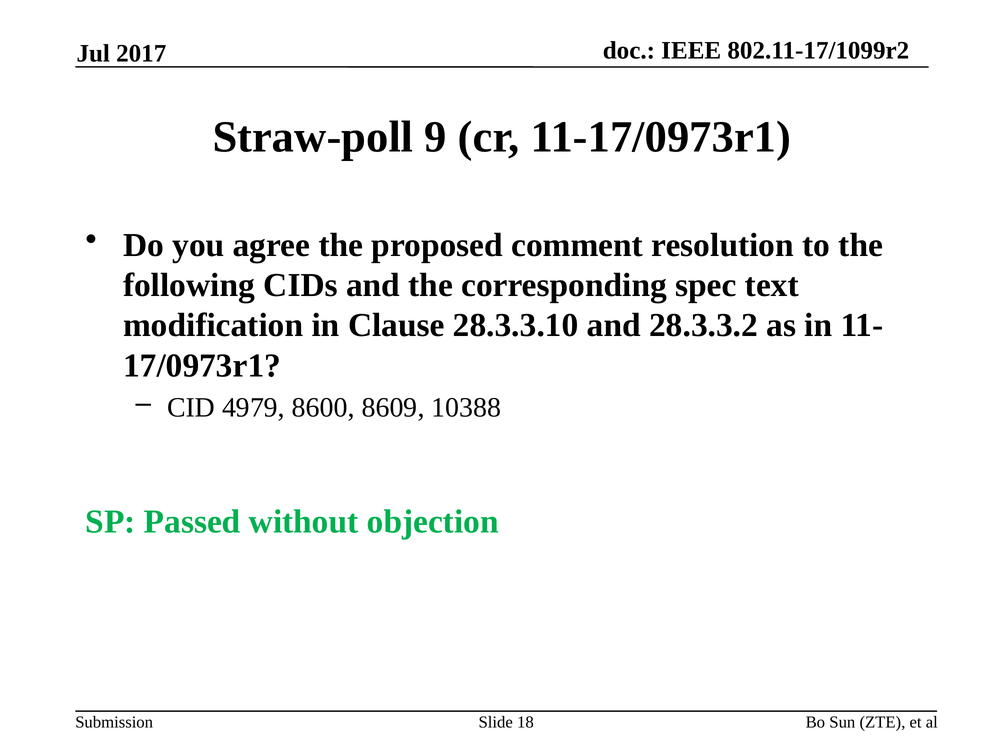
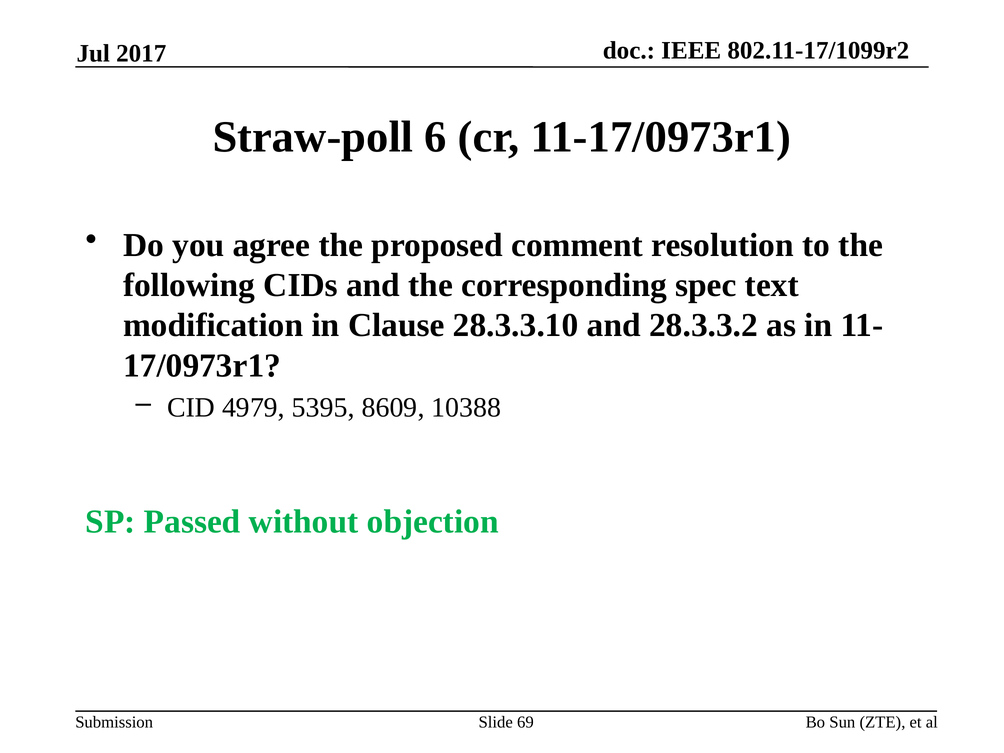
9: 9 -> 6
8600: 8600 -> 5395
18: 18 -> 69
